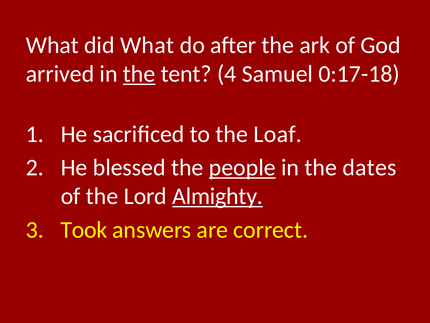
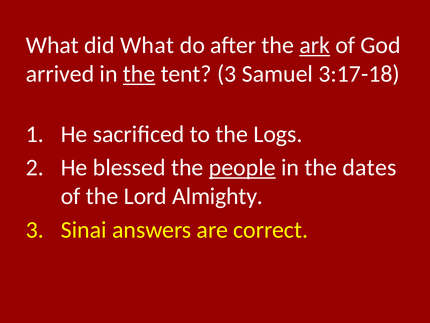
ark underline: none -> present
tent 4: 4 -> 3
0:17-18: 0:17-18 -> 3:17-18
Loaf: Loaf -> Logs
Almighty underline: present -> none
Took: Took -> Sinai
